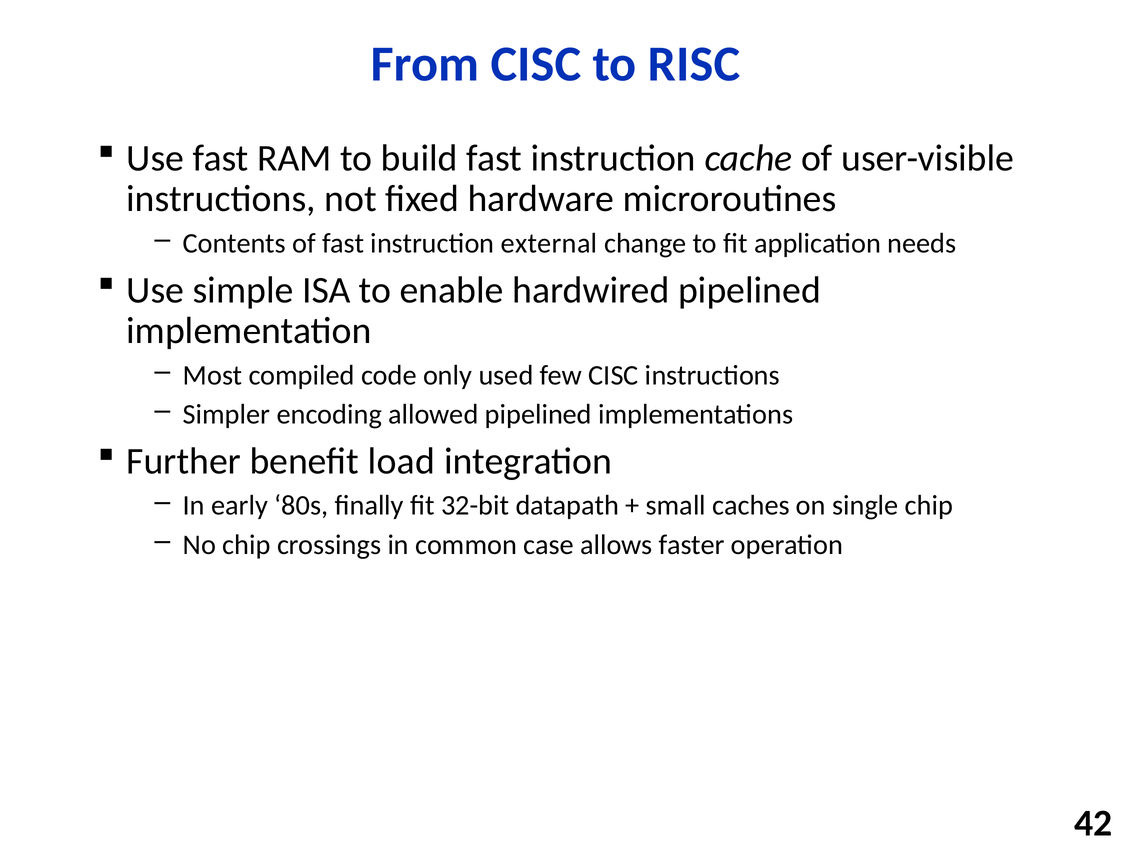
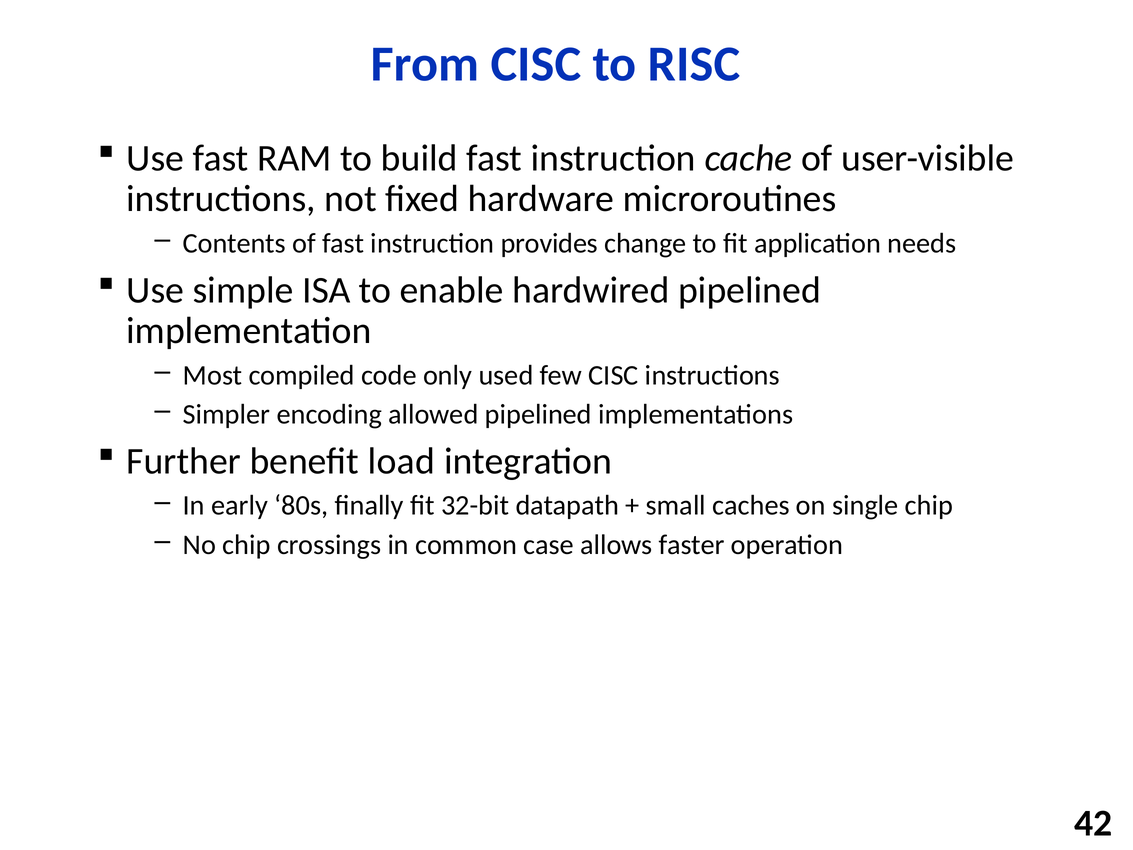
external: external -> provides
